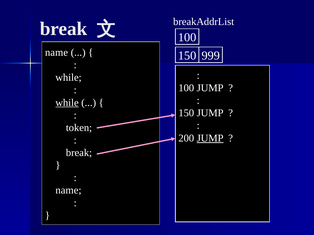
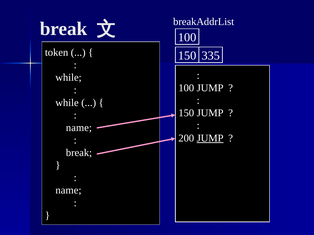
name at (57, 53): name -> token
999: 999 -> 335
while at (67, 103) underline: present -> none
token at (79, 128): token -> name
